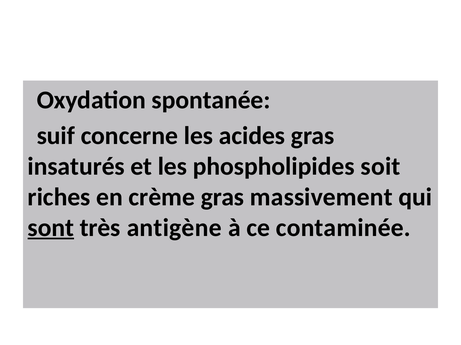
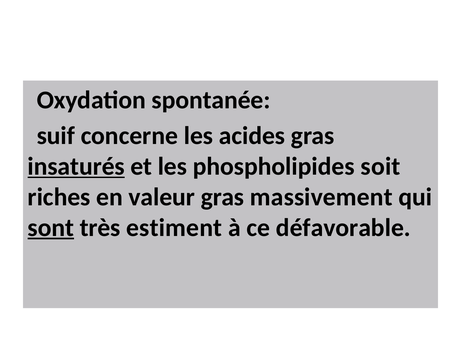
insaturés underline: none -> present
crème: crème -> valeur
antigène: antigène -> estiment
contaminée: contaminée -> défavorable
